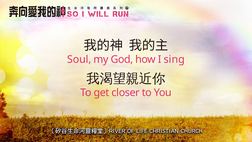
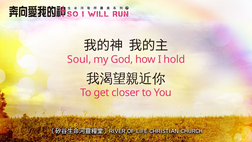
sing: sing -> hold
